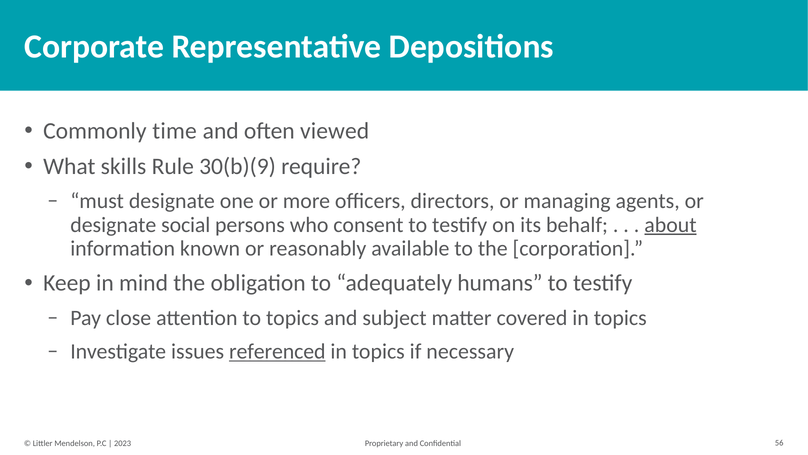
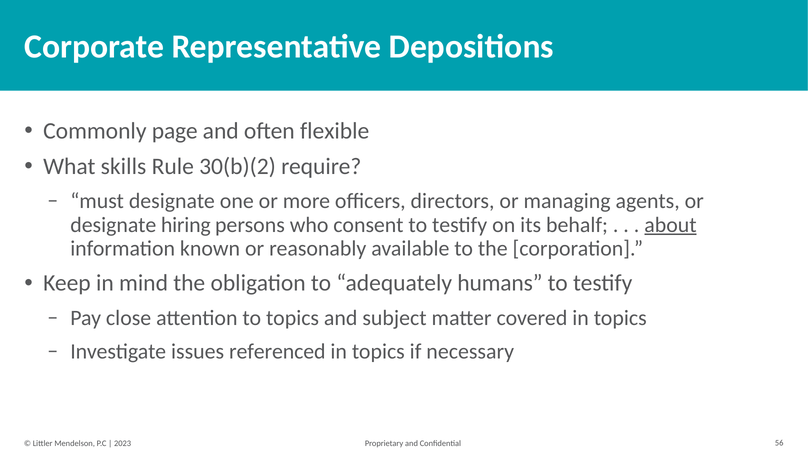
time: time -> page
viewed: viewed -> flexible
30(b)(9: 30(b)(9 -> 30(b)(2
social: social -> hiring
referenced underline: present -> none
